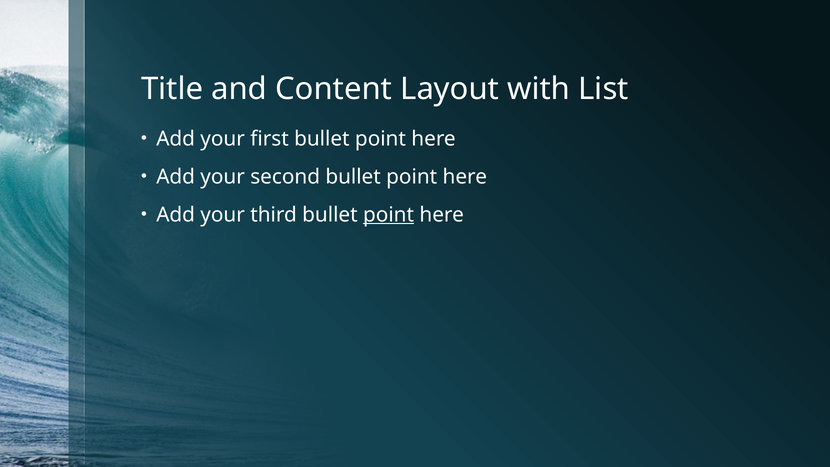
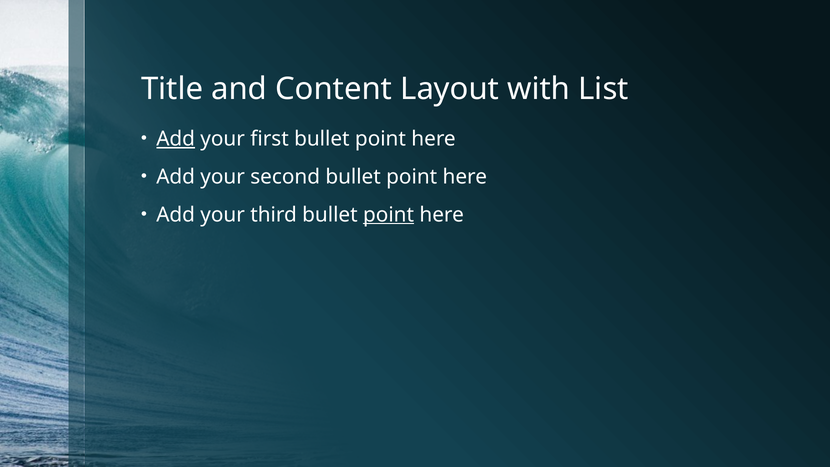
Add at (176, 139) underline: none -> present
